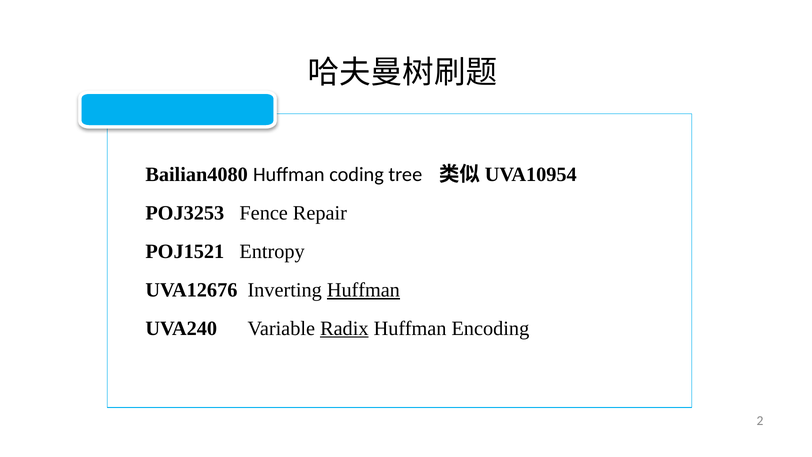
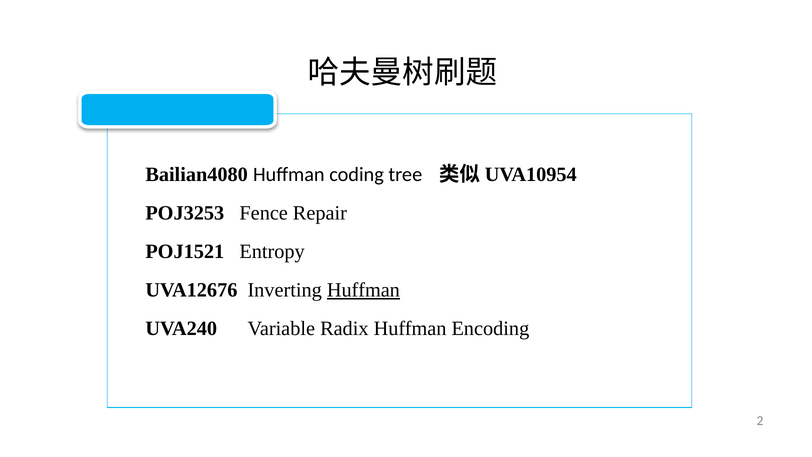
Radix underline: present -> none
